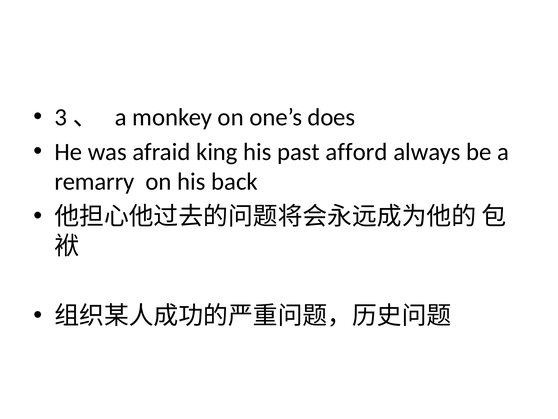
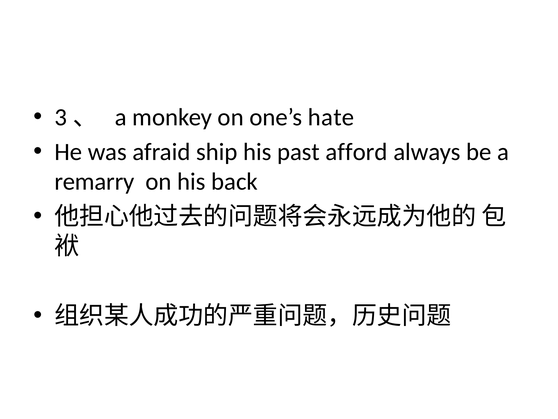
does: does -> hate
king: king -> ship
